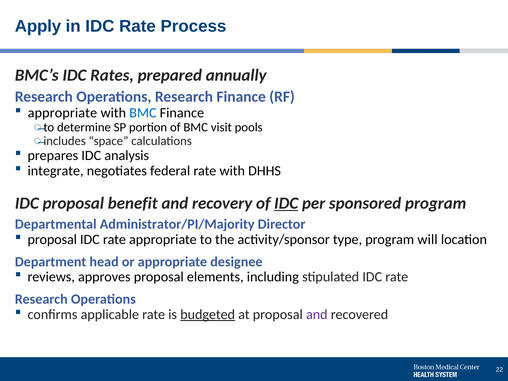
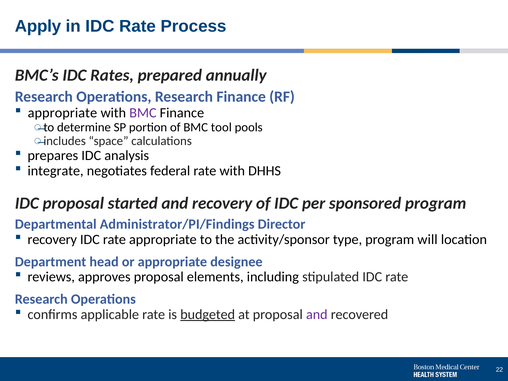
BMC at (143, 113) colour: blue -> purple
visit: visit -> tool
benefit: benefit -> started
IDC at (286, 203) underline: present -> none
Administrator/PI/Majority: Administrator/PI/Majority -> Administrator/PI/Findings
proposal at (52, 239): proposal -> recovery
